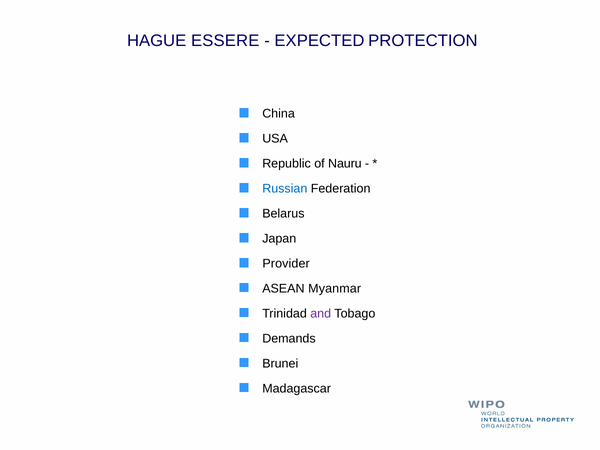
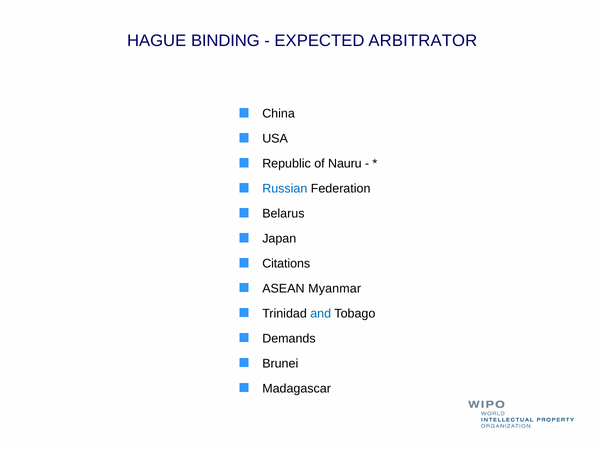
ESSERE: ESSERE -> BINDING
PROTECTION: PROTECTION -> ARBITRATOR
Provider: Provider -> Citations
and colour: purple -> blue
